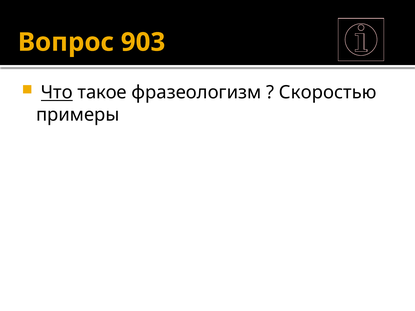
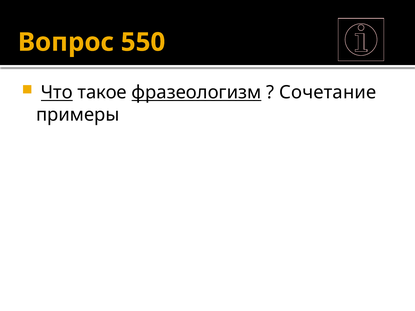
903: 903 -> 550
фразеологизм underline: none -> present
Скоростью: Скоростью -> Сочетание
